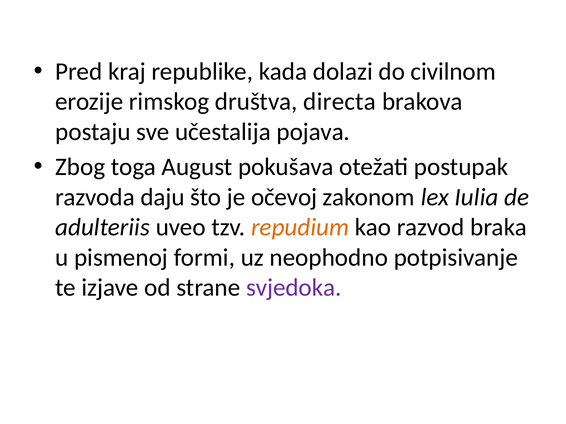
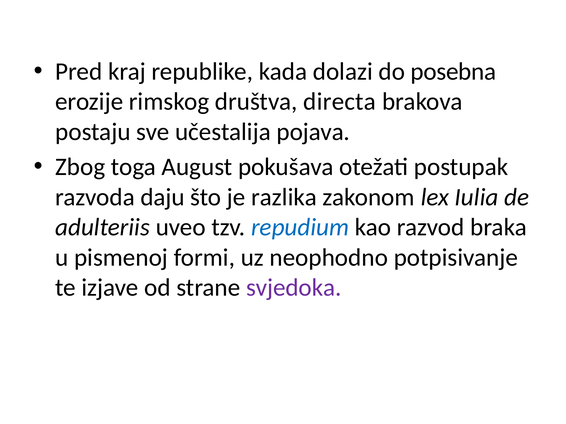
civilnom: civilnom -> posebna
očevoj: očevoj -> razlika
repudium colour: orange -> blue
